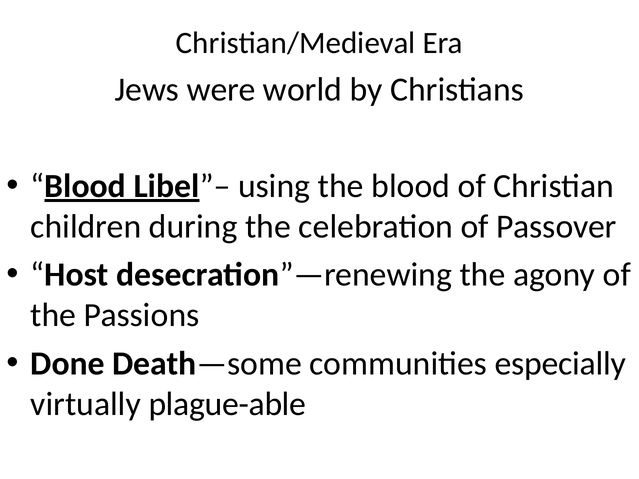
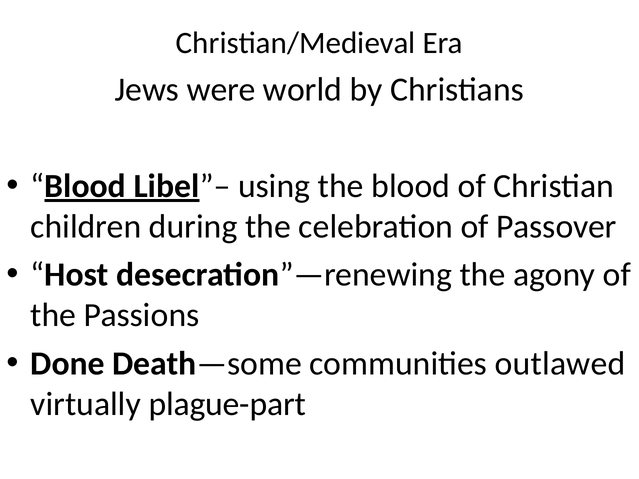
especially: especially -> outlawed
plague-able: plague-able -> plague-part
